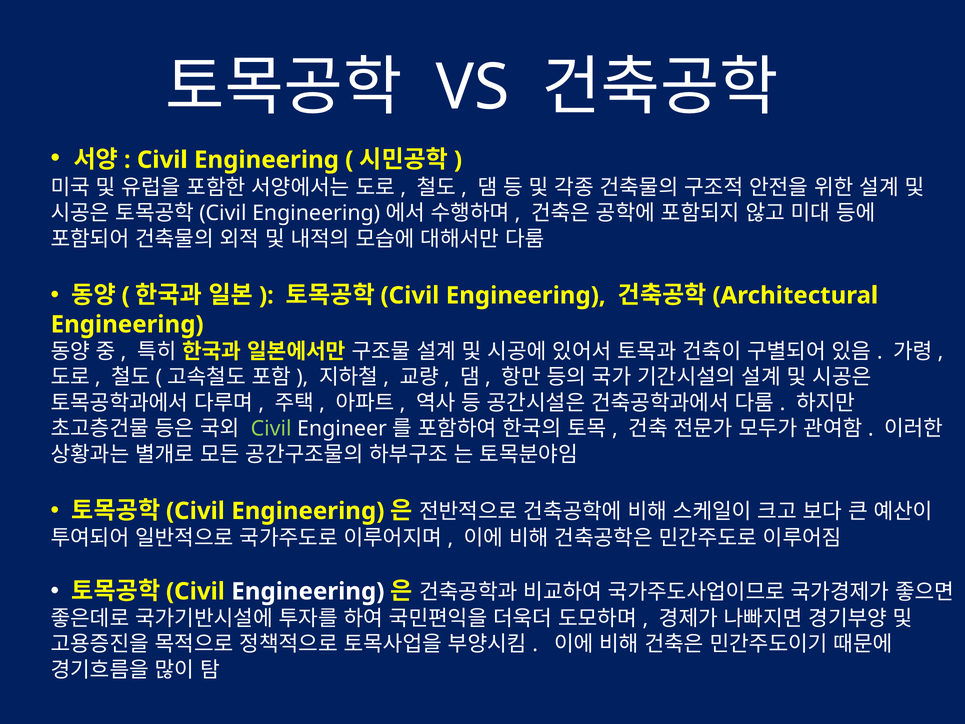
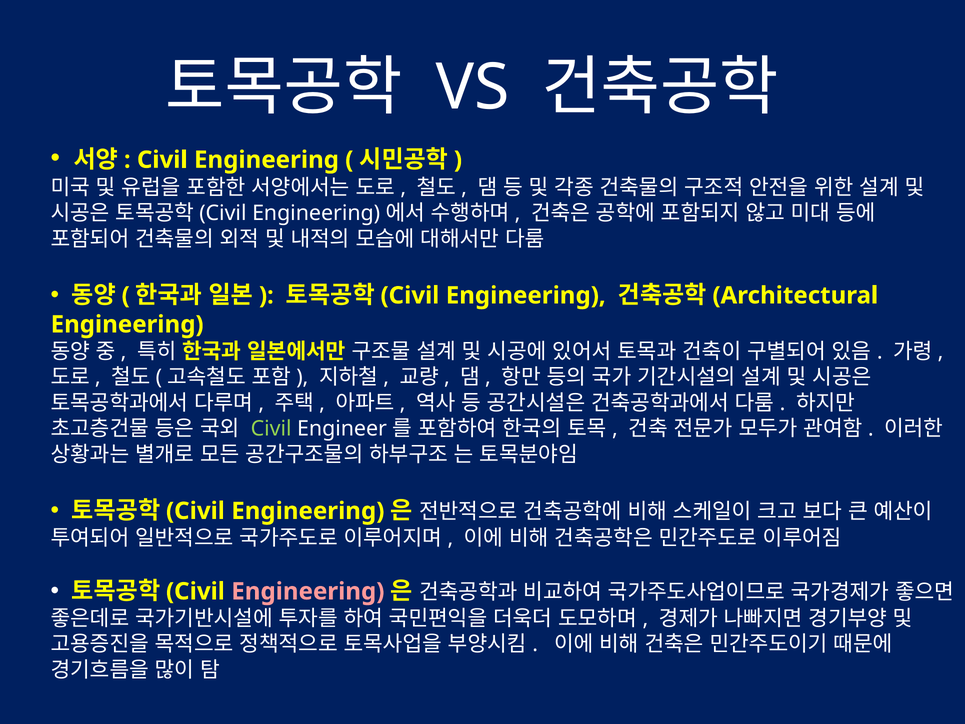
Engineering at (308, 591) colour: white -> pink
